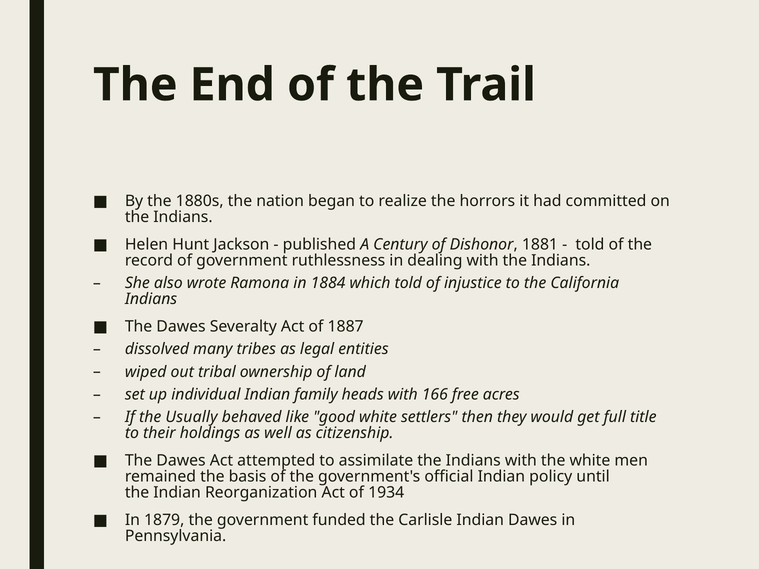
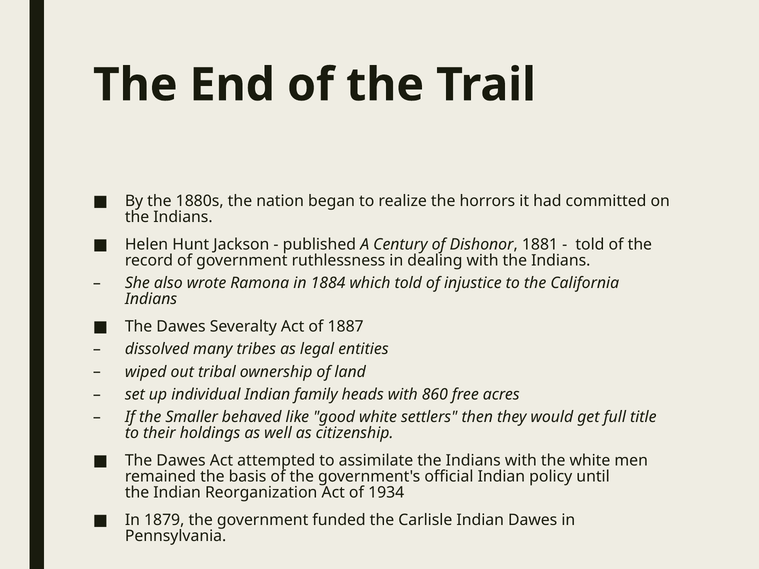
166: 166 -> 860
Usually: Usually -> Smaller
